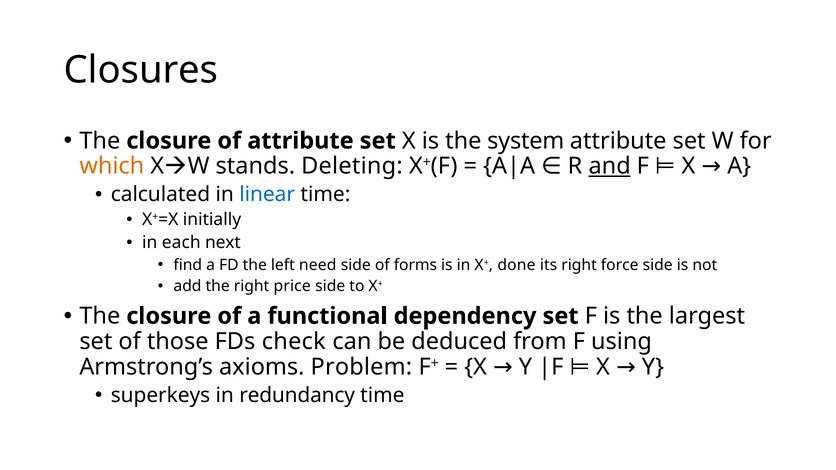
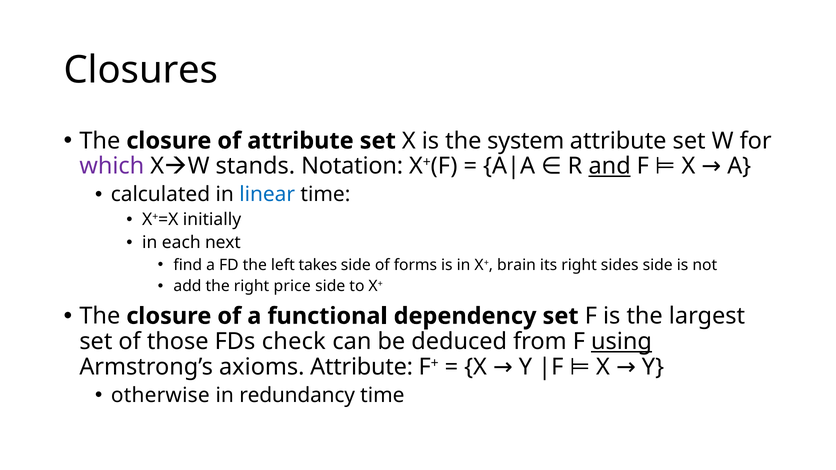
which colour: orange -> purple
Deleting: Deleting -> Notation
need: need -> takes
done: done -> brain
force: force -> sides
using underline: none -> present
axioms Problem: Problem -> Attribute
superkeys: superkeys -> otherwise
